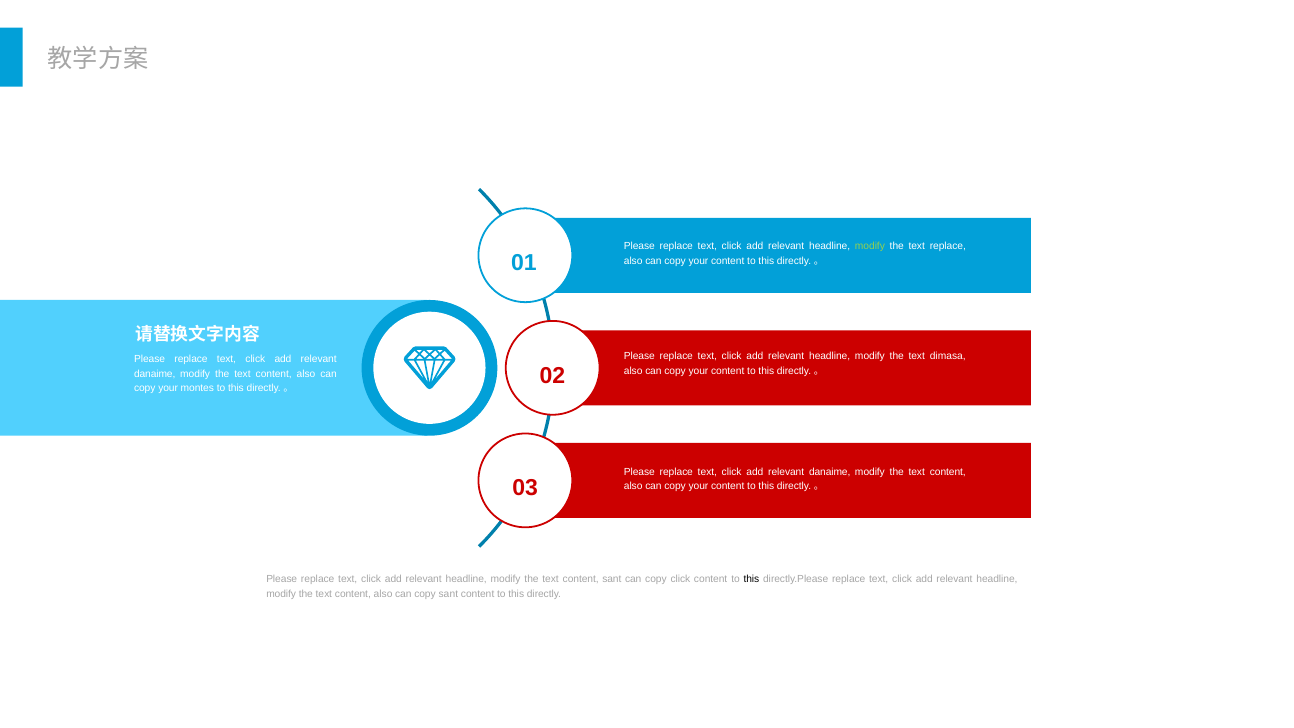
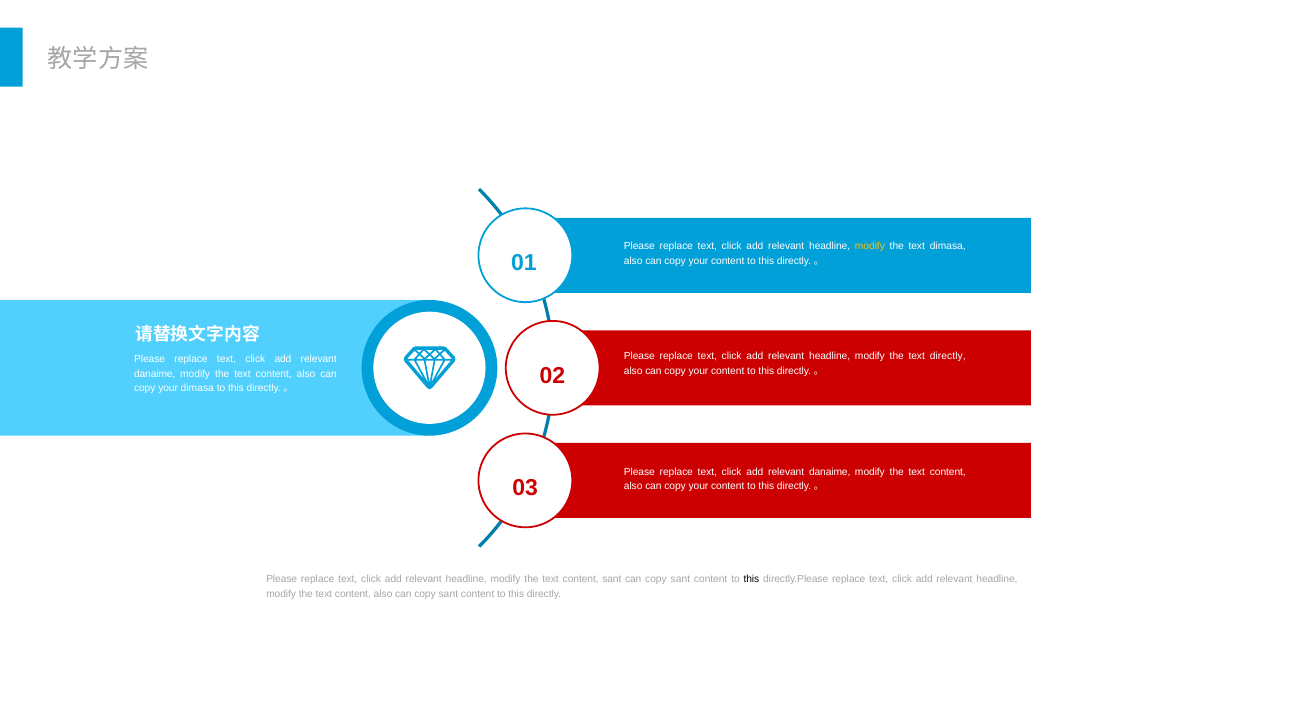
modify at (870, 247) colour: light green -> yellow
text replace: replace -> dimasa
text dimasa: dimasa -> directly
your montes: montes -> dimasa
click at (680, 580): click -> sant
